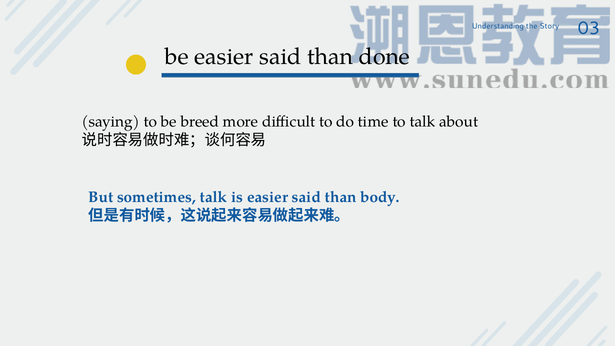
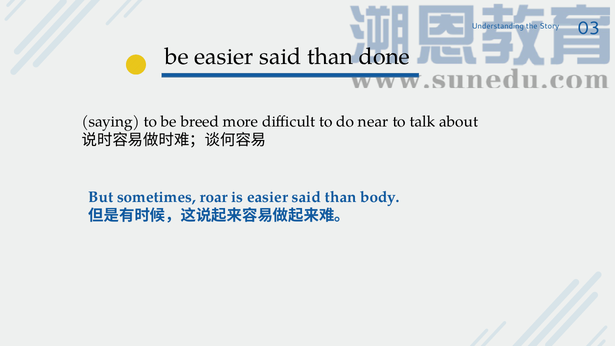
time: time -> near
sometimes talk: talk -> roar
